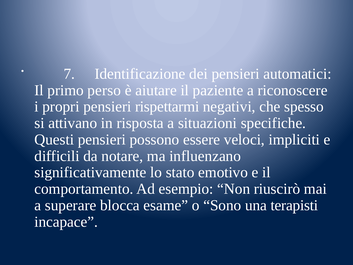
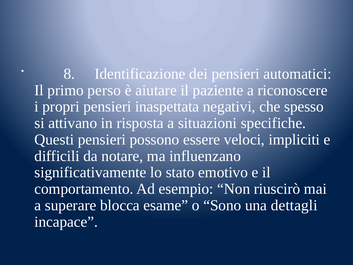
7: 7 -> 8
rispettarmi: rispettarmi -> inaspettata
terapisti: terapisti -> dettagli
